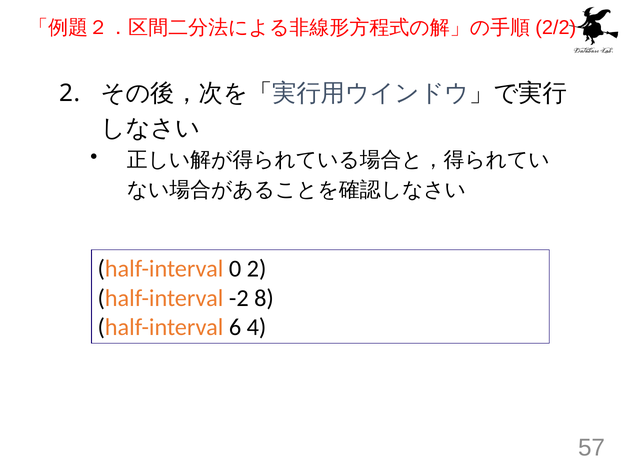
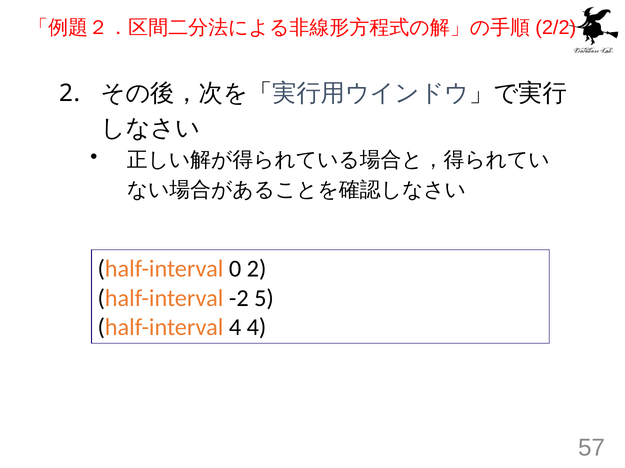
8: 8 -> 5
half-interval 6: 6 -> 4
